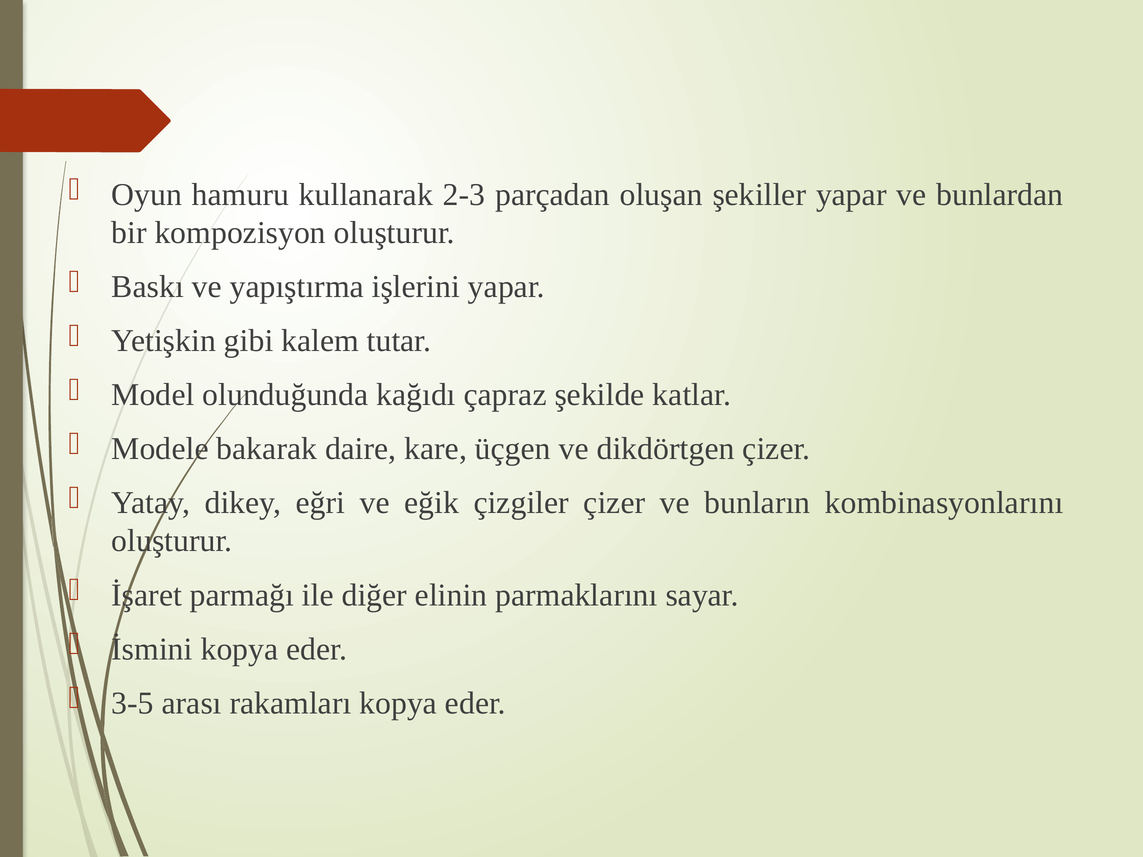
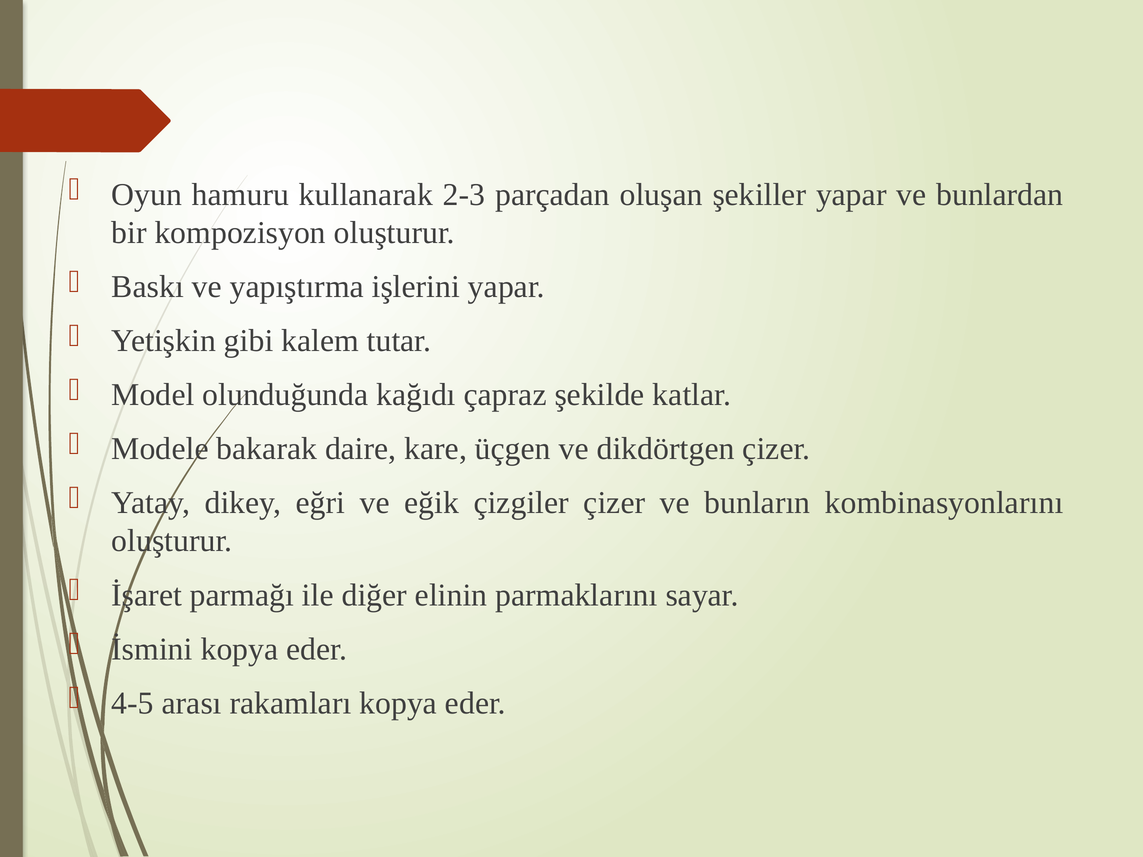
3-5: 3-5 -> 4-5
